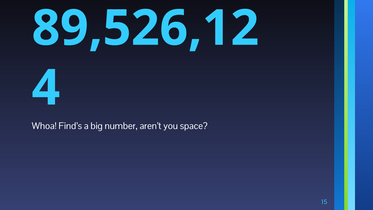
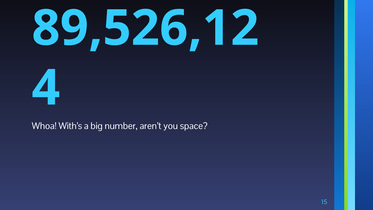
Find’s: Find’s -> With’s
